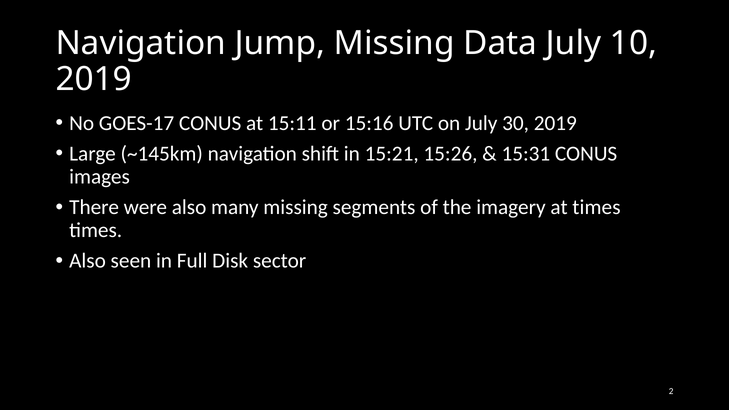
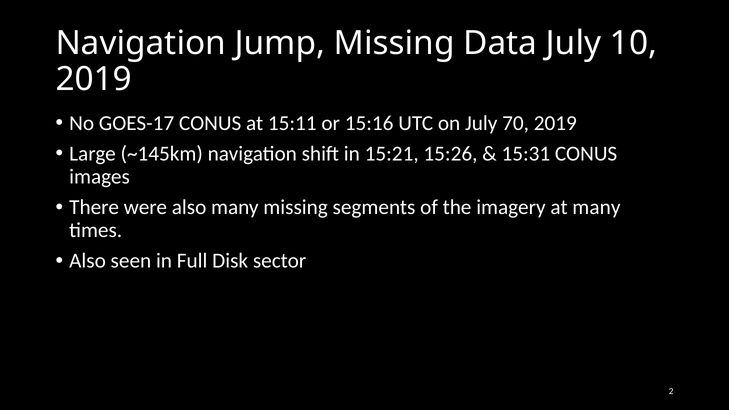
30: 30 -> 70
at times: times -> many
